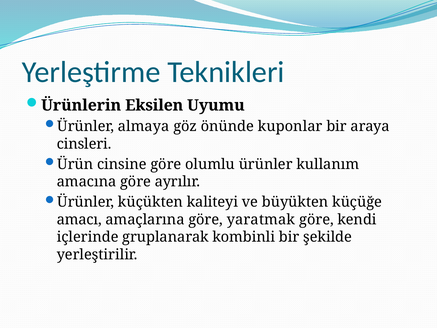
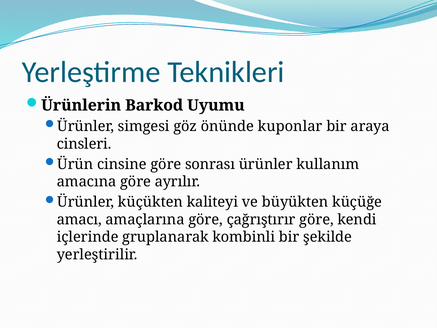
Eksilen: Eksilen -> Barkod
almaya: almaya -> simgesi
olumlu: olumlu -> sonrası
yaratmak: yaratmak -> çağrıştırır
